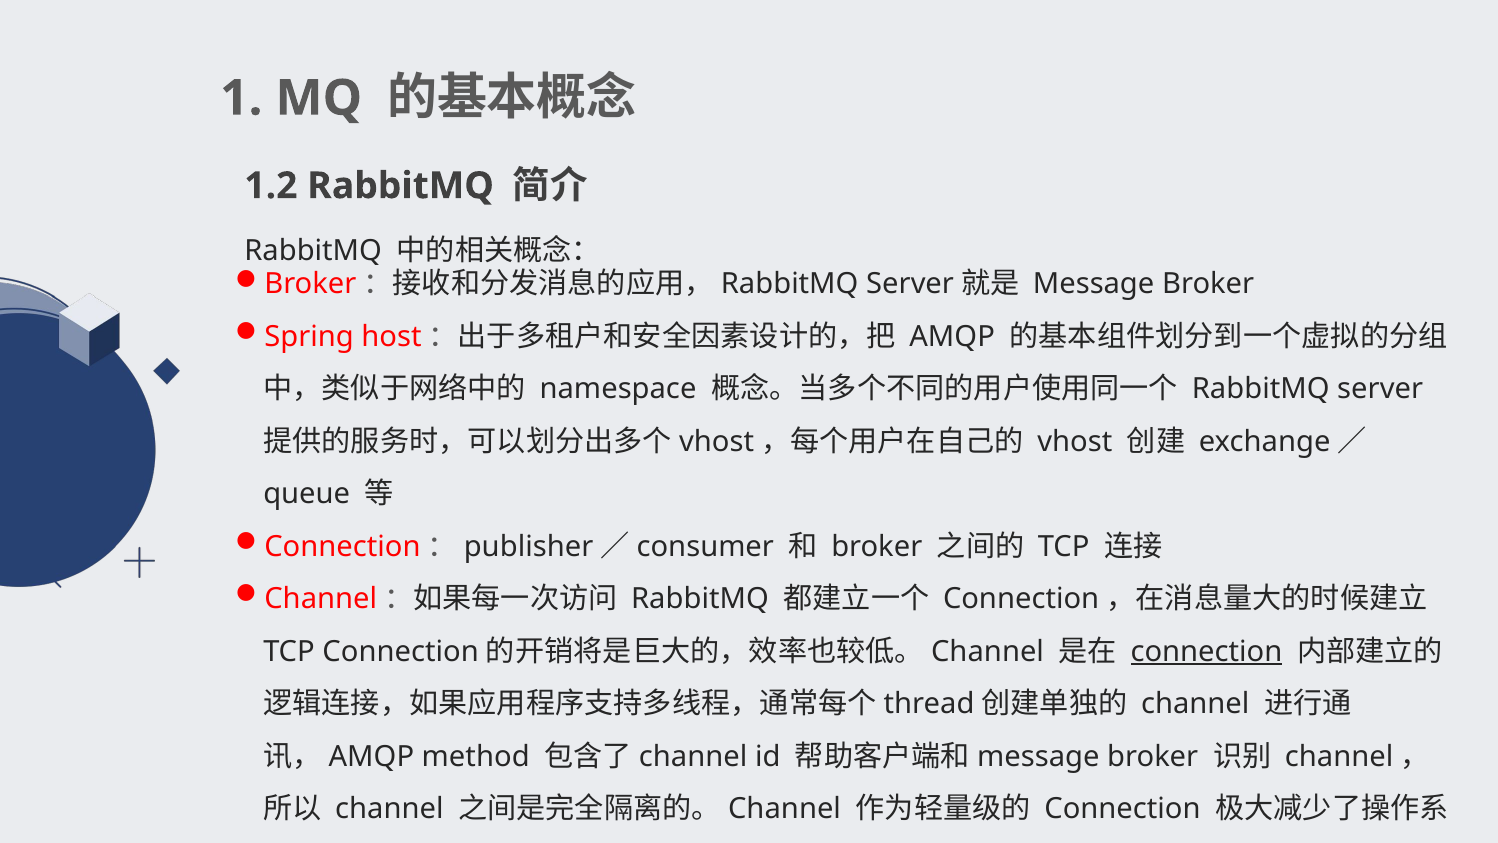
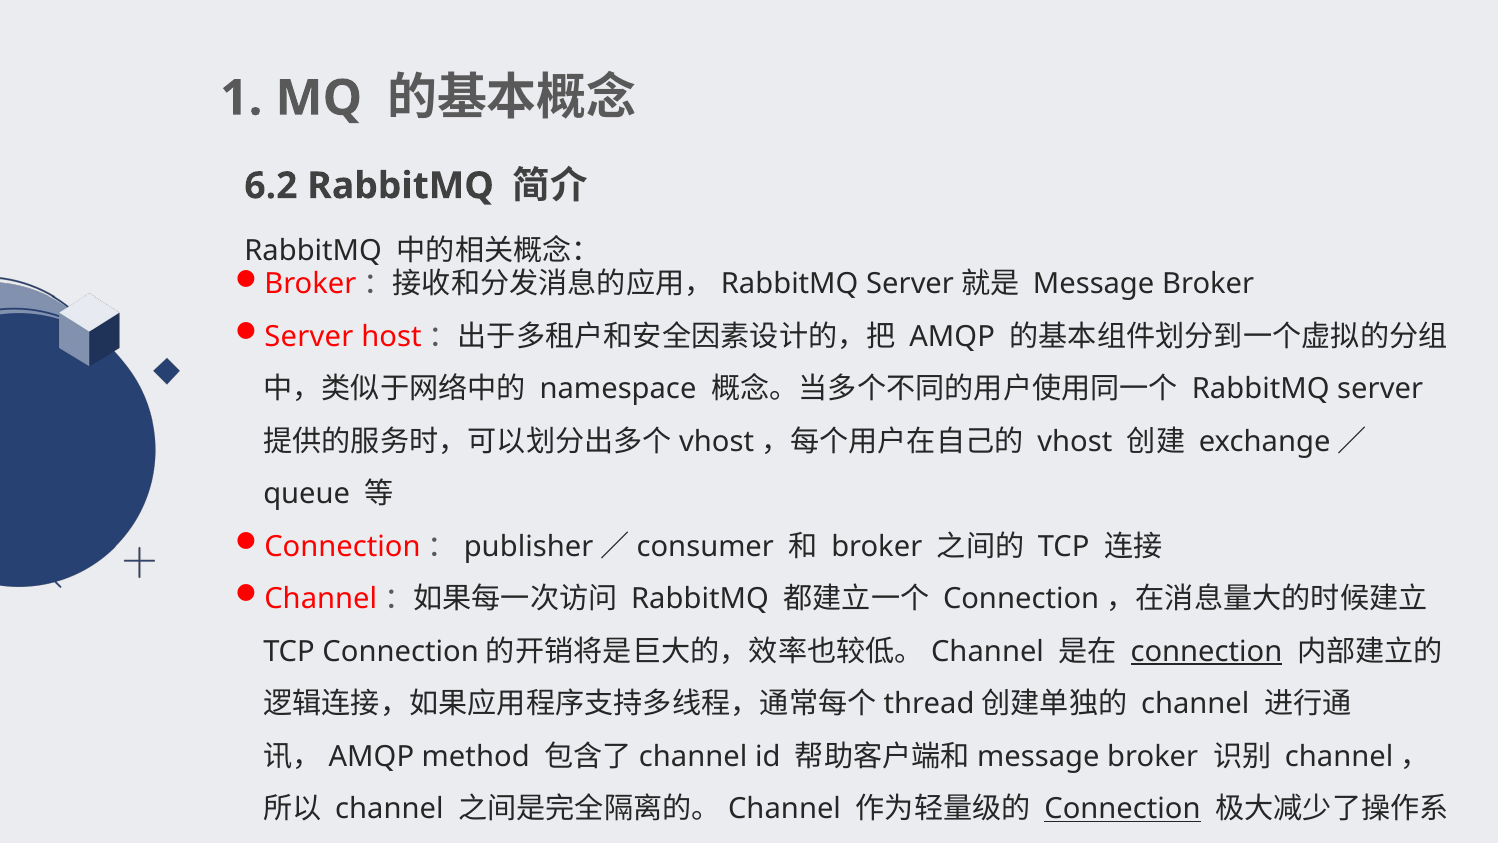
1.2: 1.2 -> 6.2
Spring at (309, 337): Spring -> Server
Connection at (1123, 809) underline: none -> present
